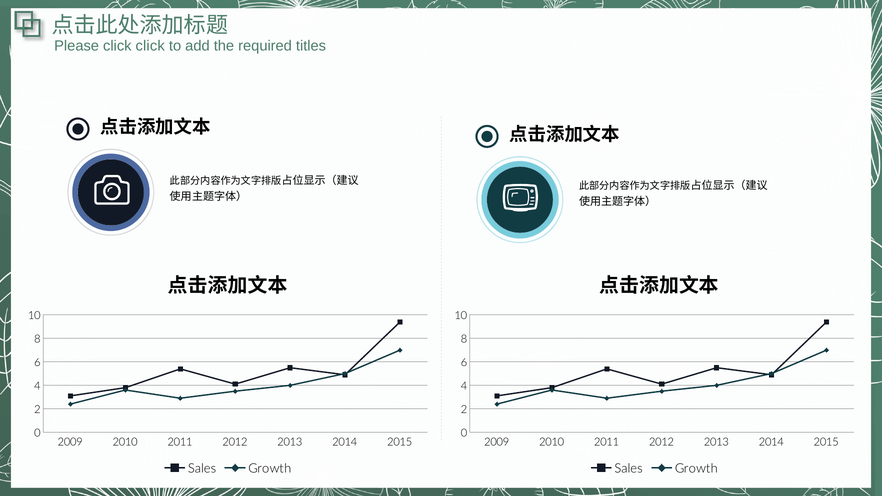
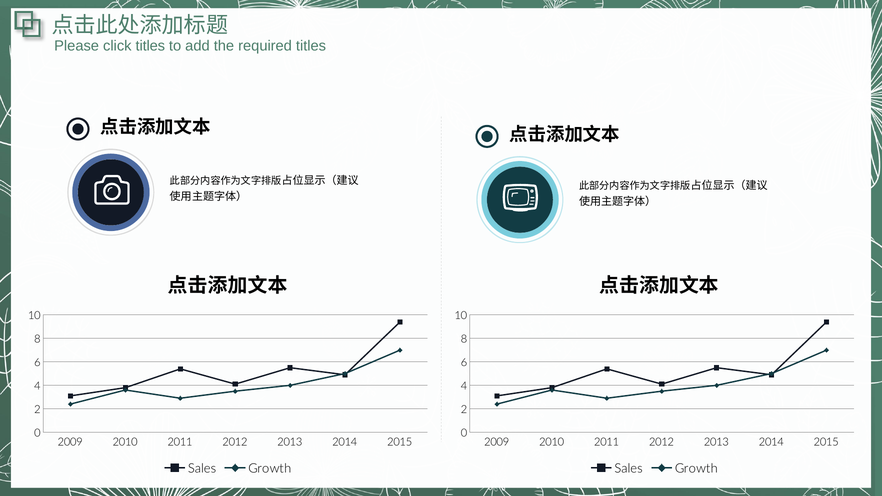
click click: click -> titles
